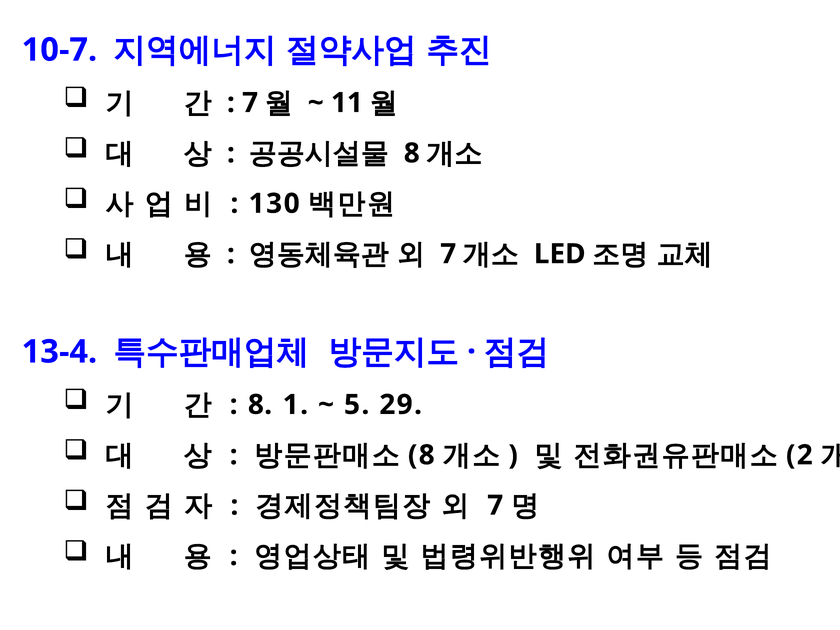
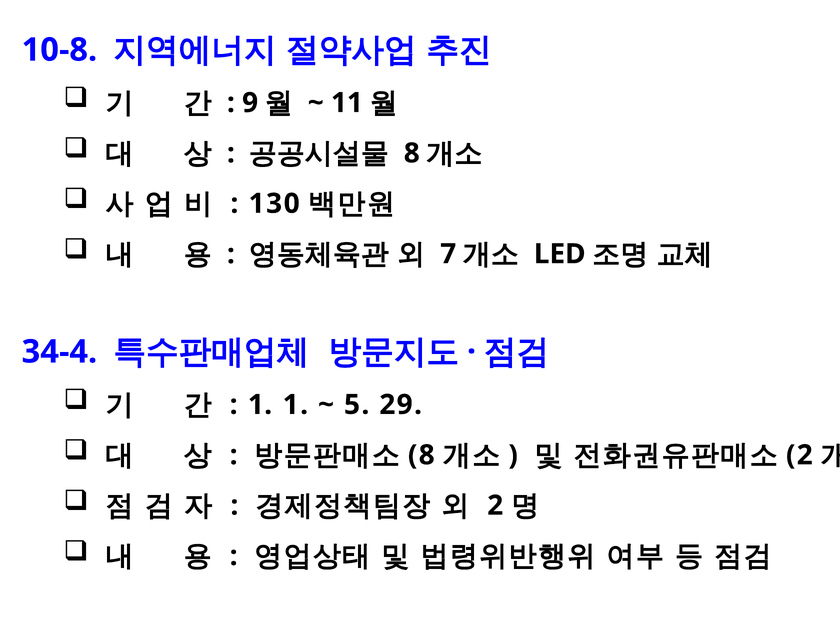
10-7: 10-7 -> 10-8
7 at (250, 103): 7 -> 9
13-4: 13-4 -> 34-4
8 at (260, 405): 8 -> 1
7 at (495, 505): 7 -> 2
